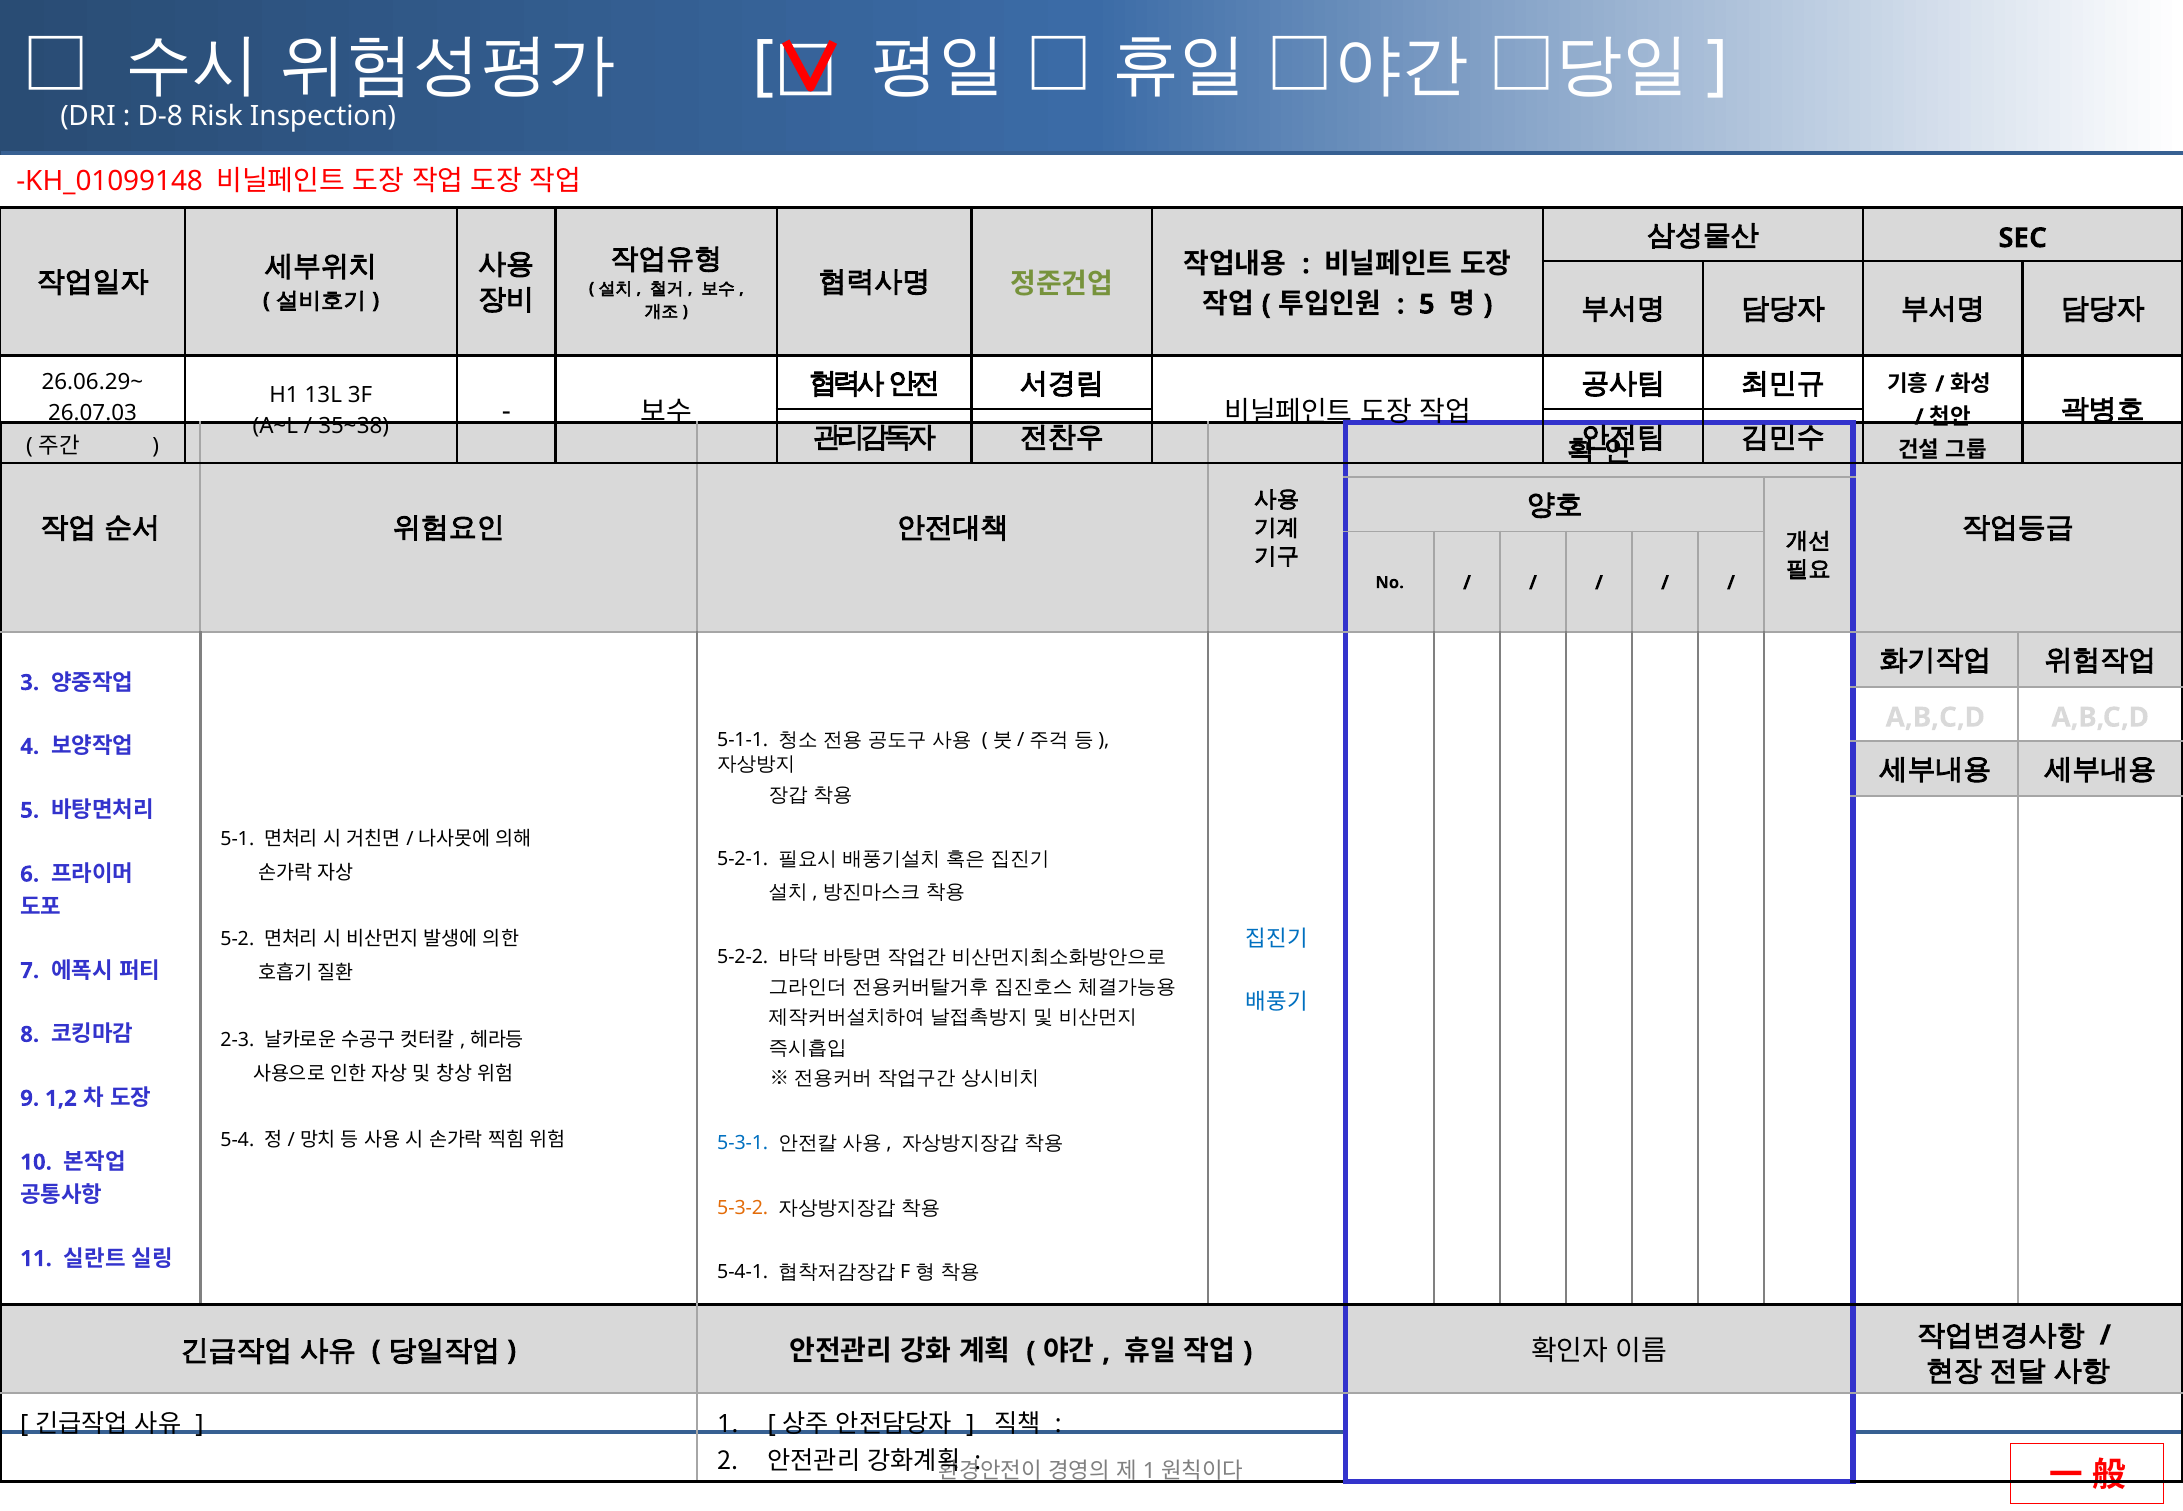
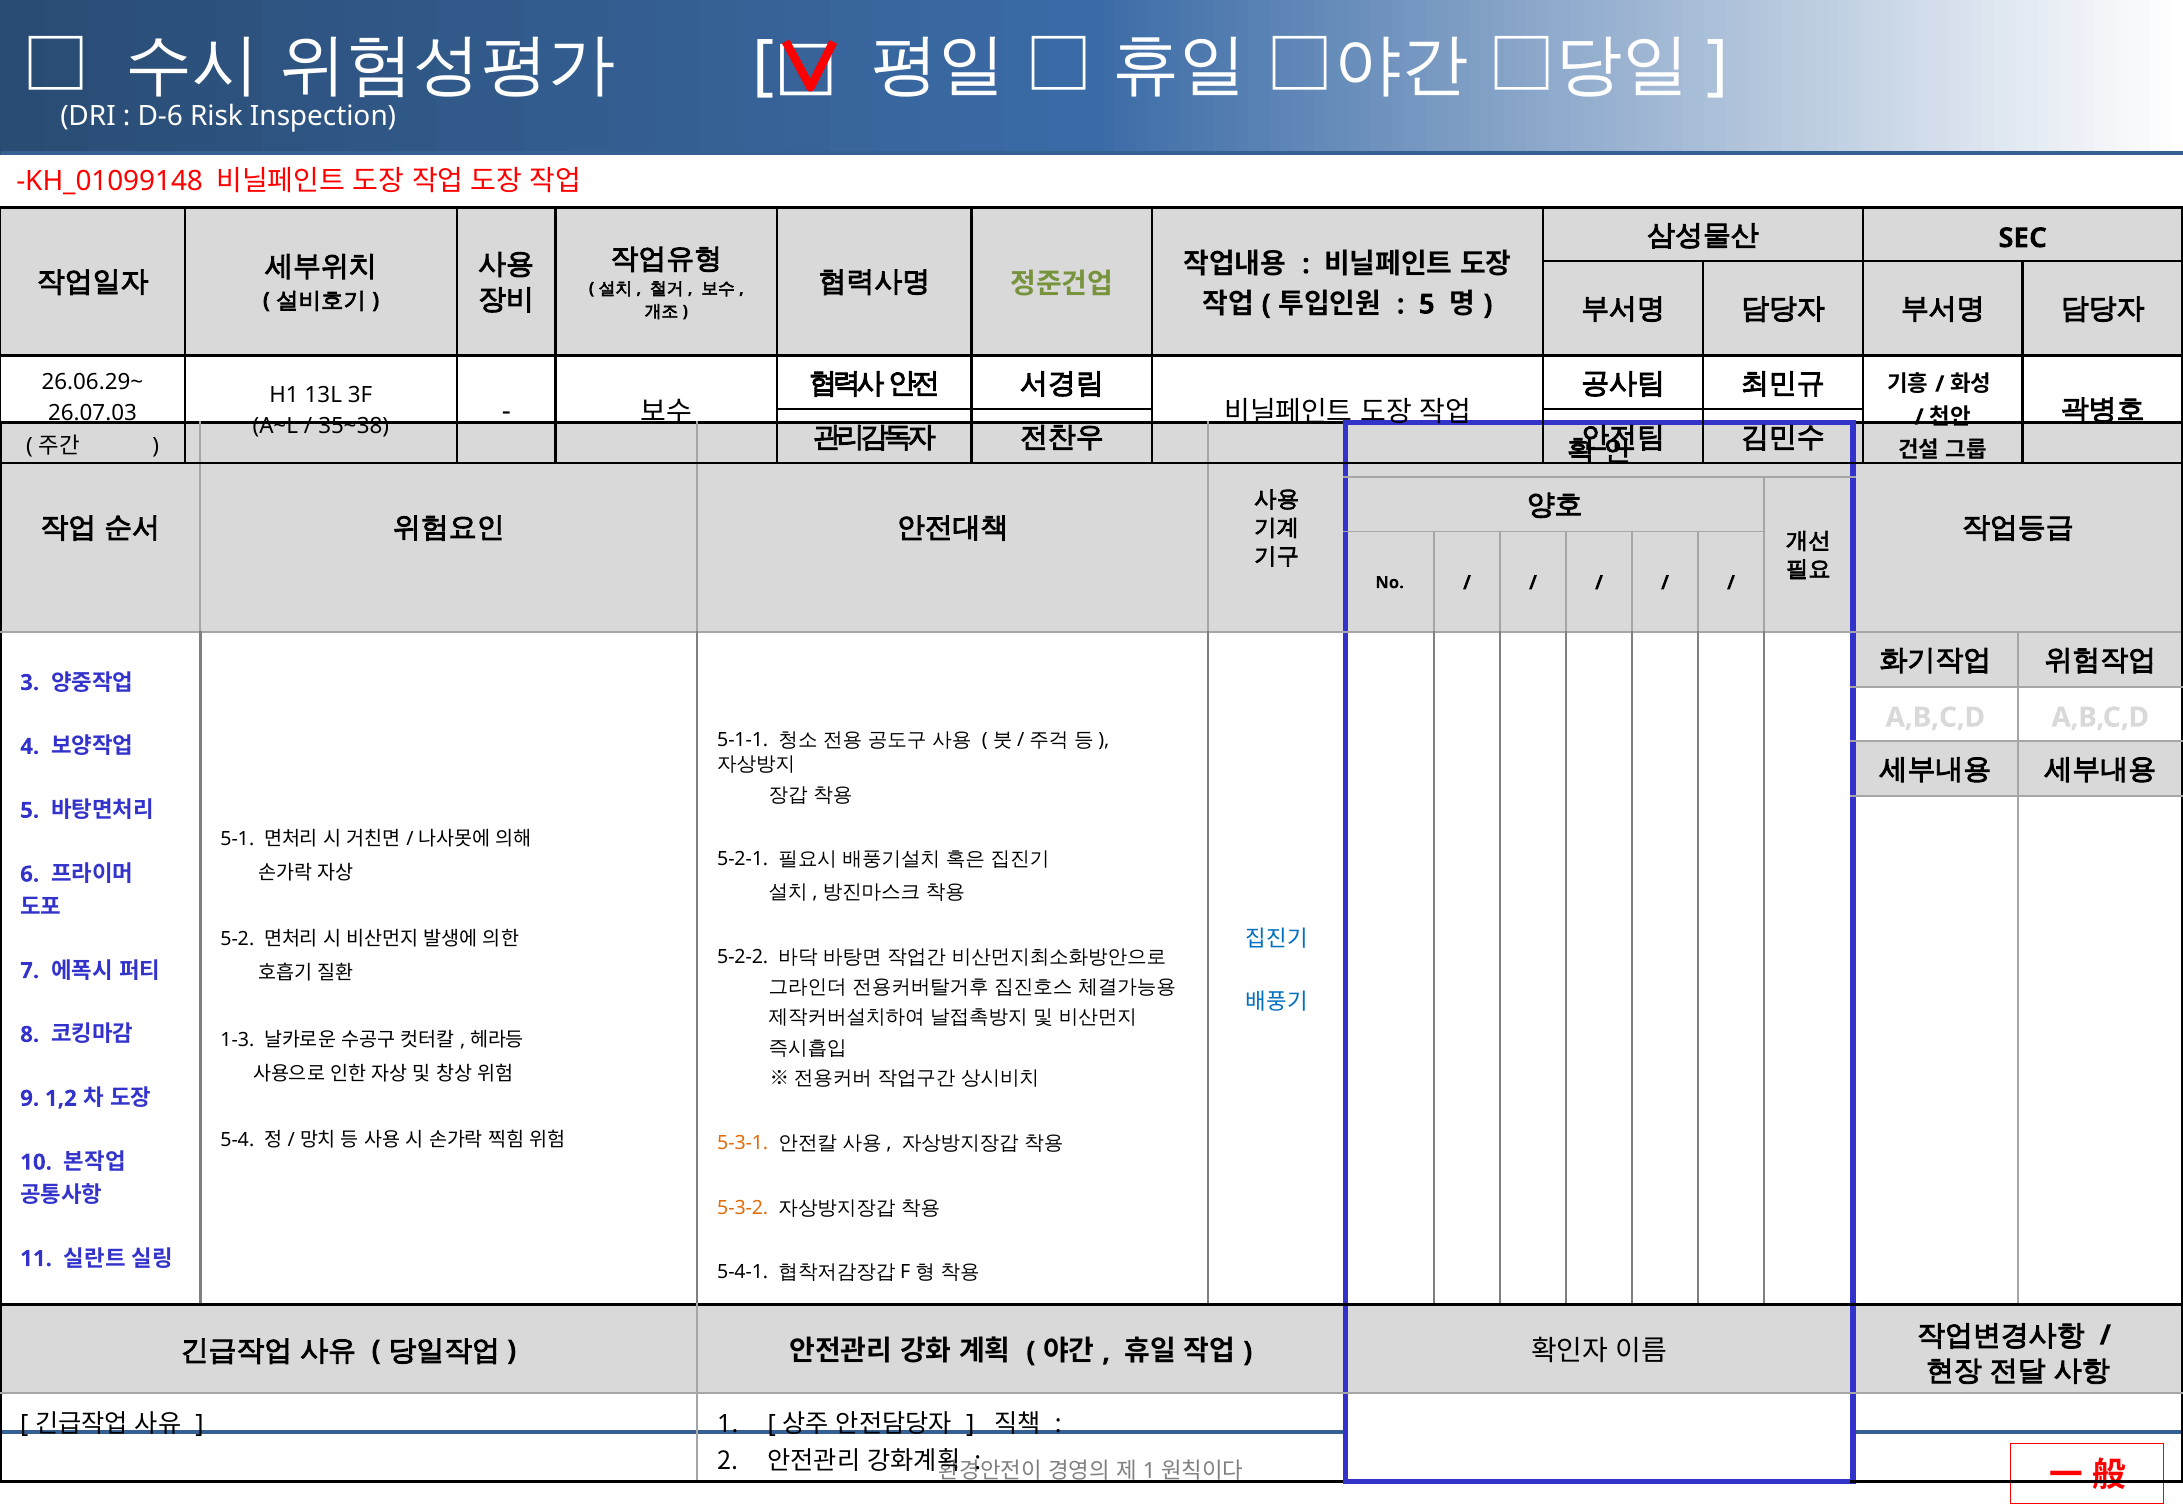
D-8: D-8 -> D-6
2-3: 2-3 -> 1-3
5-3-1 colour: blue -> orange
